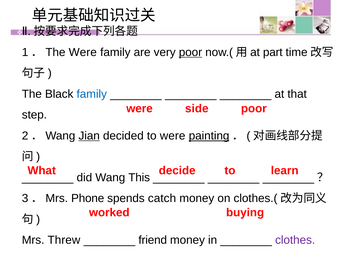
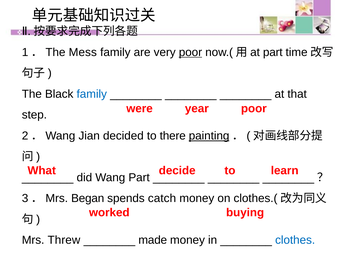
1．The Were: Were -> Mess
side: side -> year
Jian underline: present -> none
to were: were -> there
Wang This: This -> Part
Phone: Phone -> Began
friend: friend -> made
clothes colour: purple -> blue
